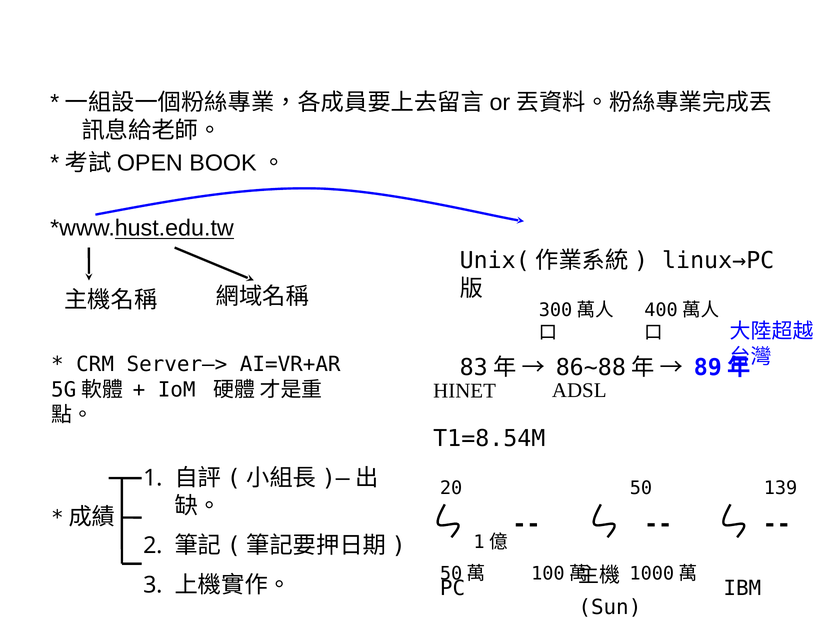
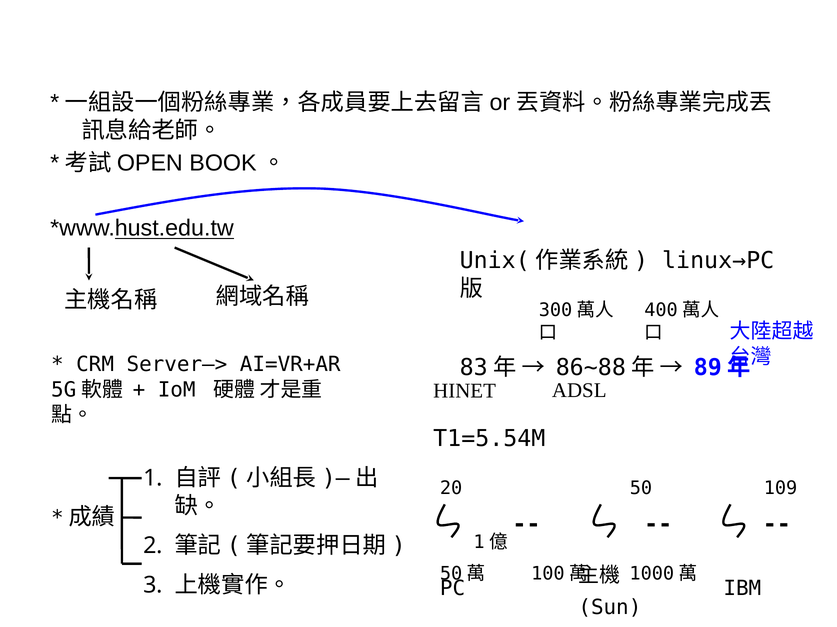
T1=8.54M: T1=8.54M -> T1=5.54M
139: 139 -> 109
